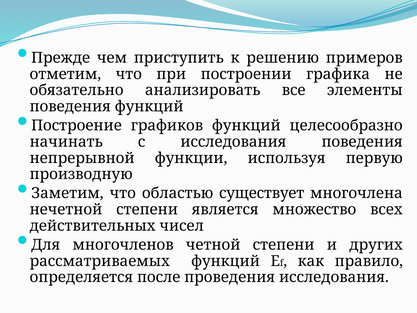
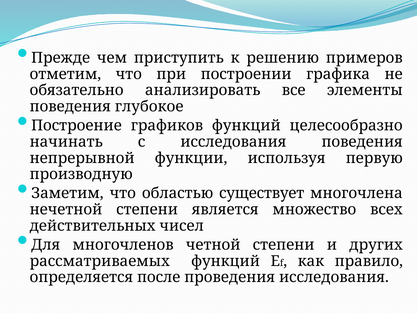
поведения функций: функций -> глубокое
